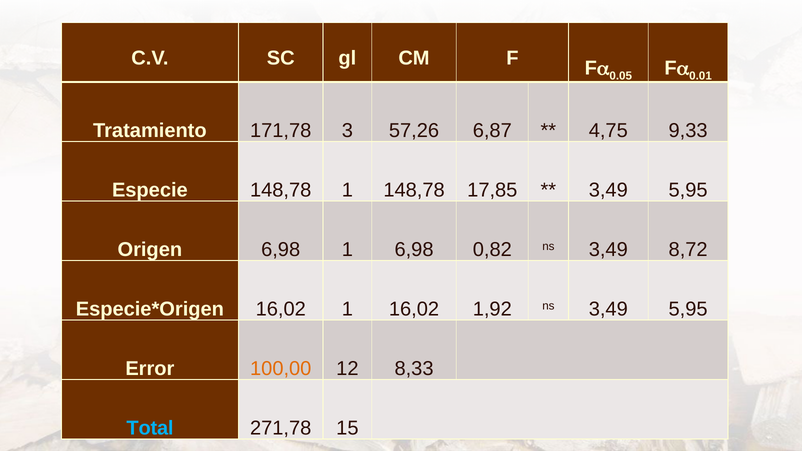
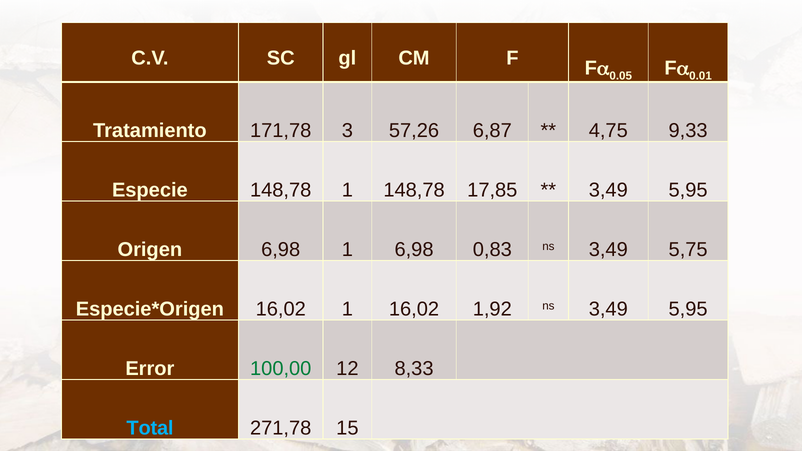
0,82: 0,82 -> 0,83
8,72: 8,72 -> 5,75
100,00 colour: orange -> green
